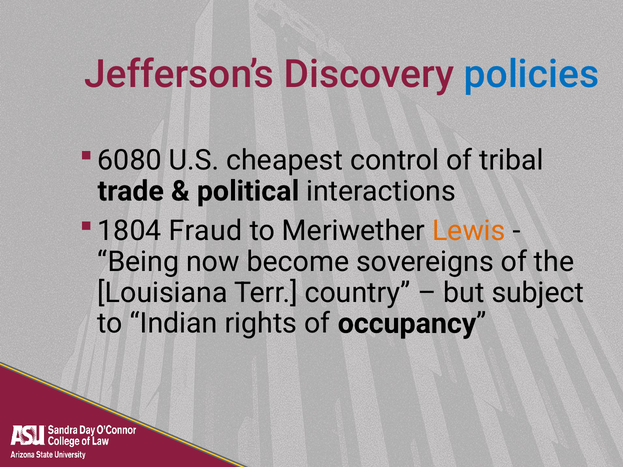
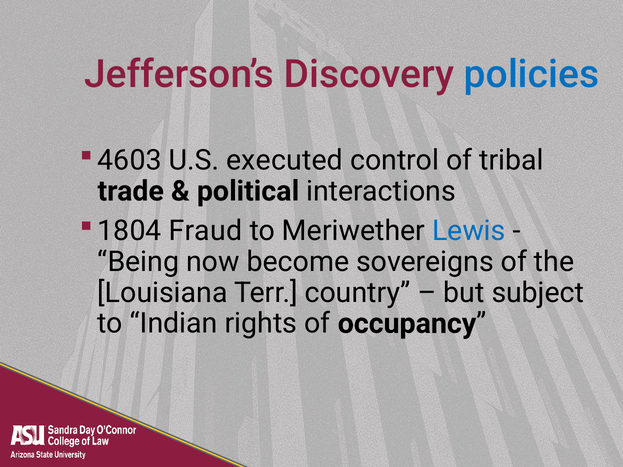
6080: 6080 -> 4603
cheapest: cheapest -> executed
Lewis colour: orange -> blue
